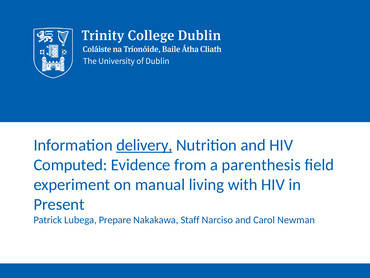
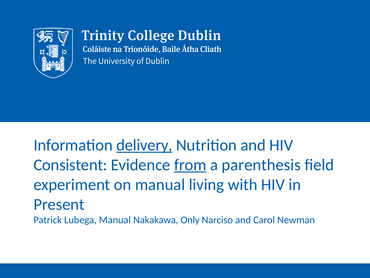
Computed: Computed -> Consistent
from underline: none -> present
Lubega Prepare: Prepare -> Manual
Staff: Staff -> Only
